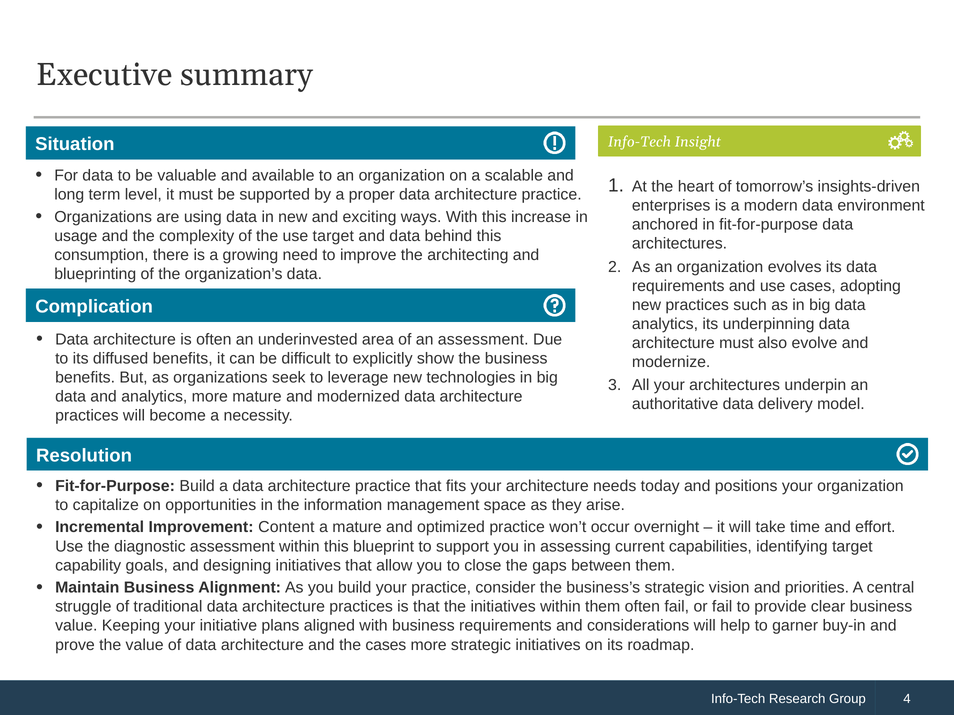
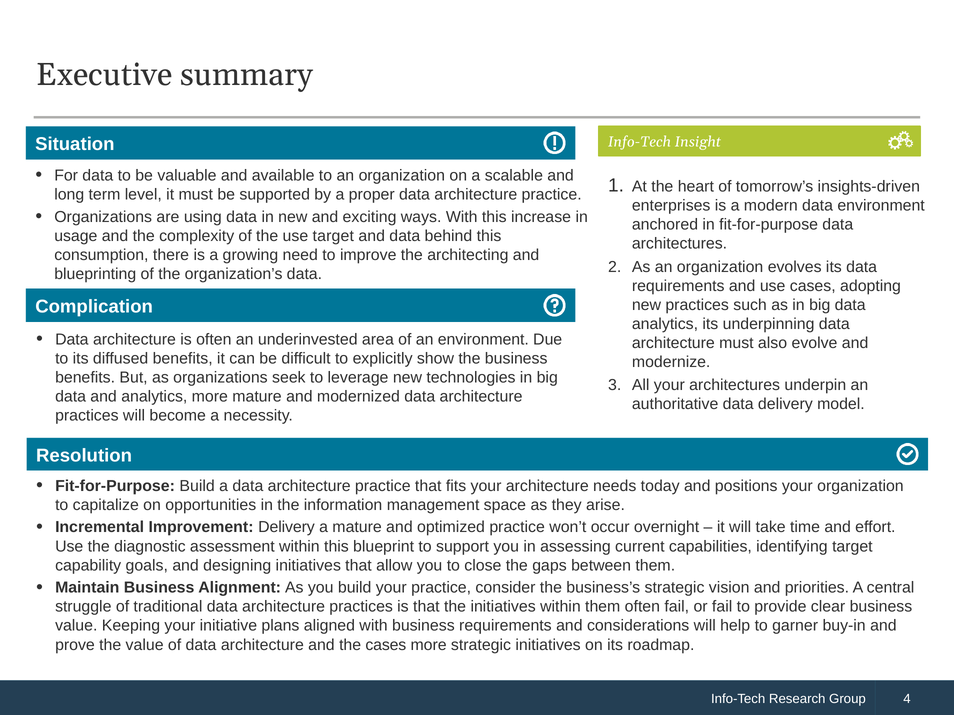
an assessment: assessment -> environment
Improvement Content: Content -> Delivery
